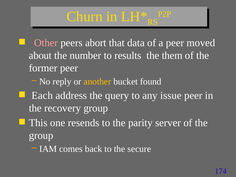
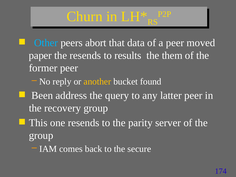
Other colour: pink -> light blue
about: about -> paper
the number: number -> resends
Each: Each -> Been
issue: issue -> latter
